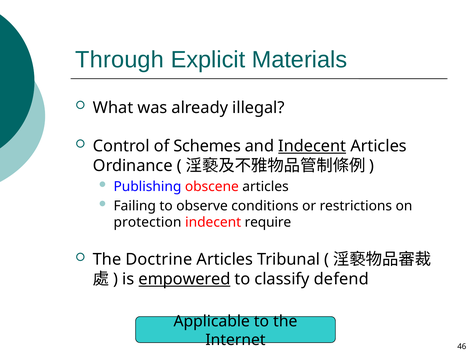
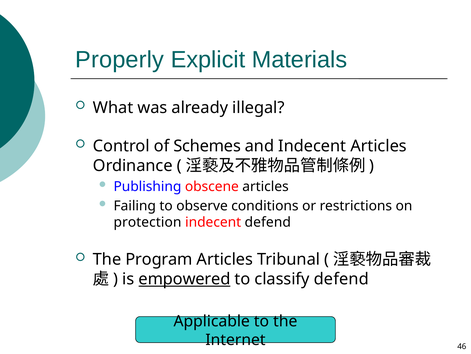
Through: Through -> Properly
Indecent at (312, 146) underline: present -> none
indecent require: require -> defend
Doctrine: Doctrine -> Program
